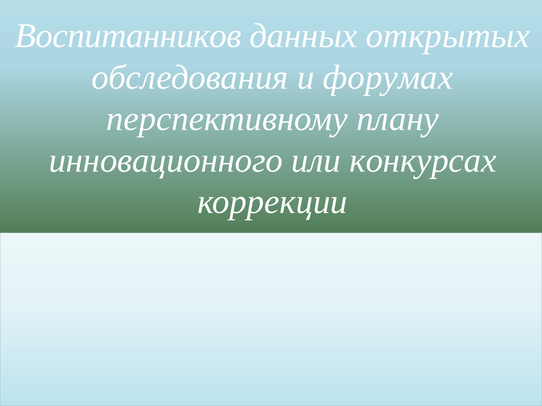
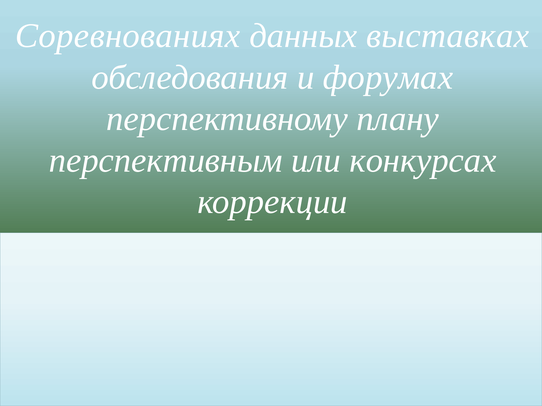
Воспитанников: Воспитанников -> Соревнованиях
открытых: открытых -> выставках
инновационного: инновационного -> перспективным
